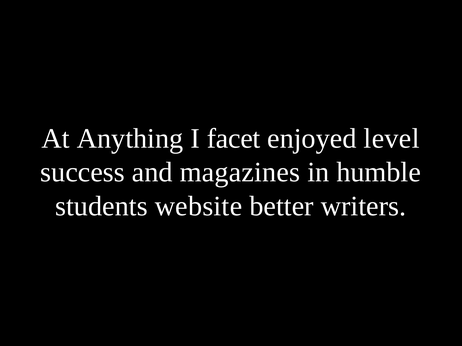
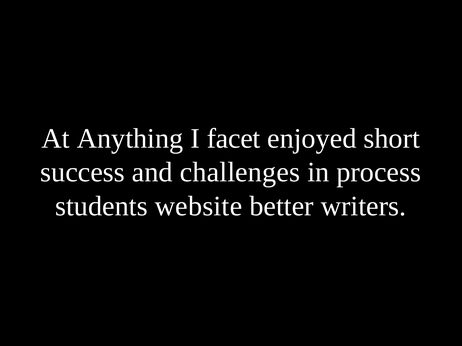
level: level -> short
magazines: magazines -> challenges
humble: humble -> process
